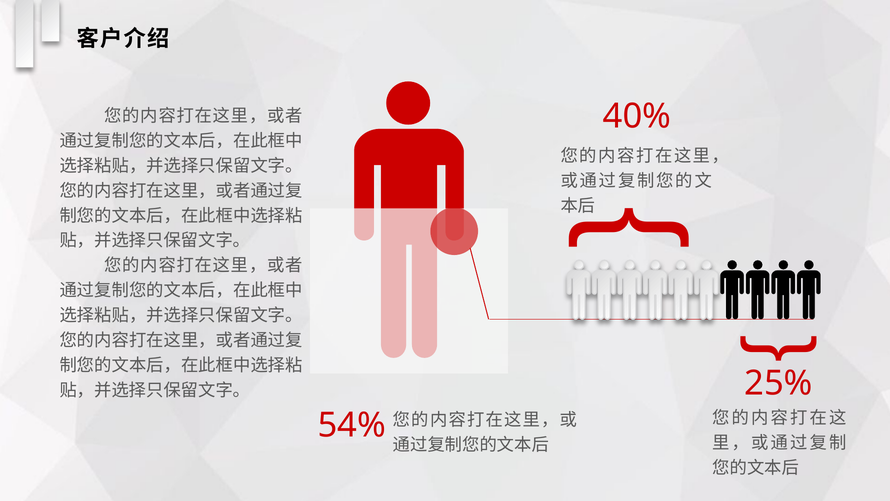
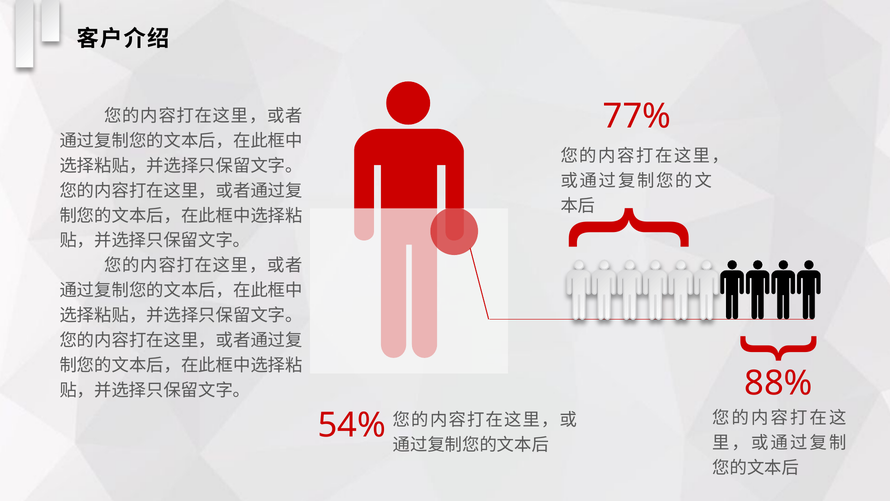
40%: 40% -> 77%
25%: 25% -> 88%
